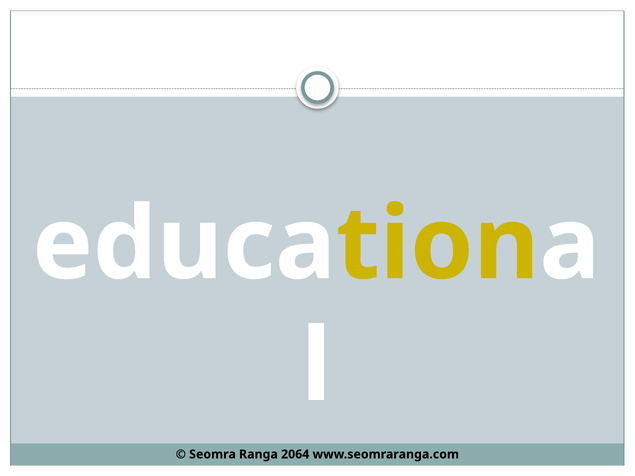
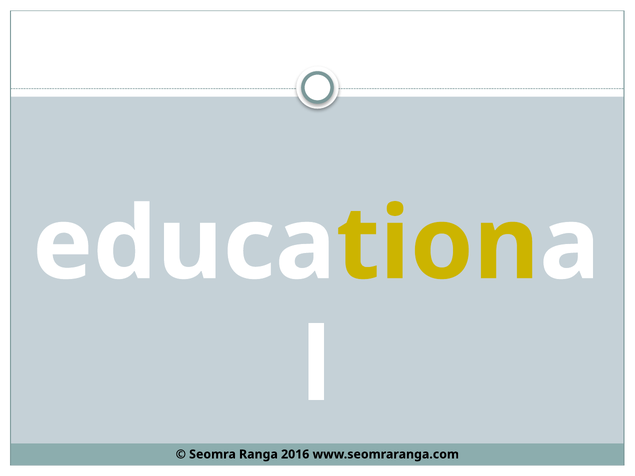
2064: 2064 -> 2016
